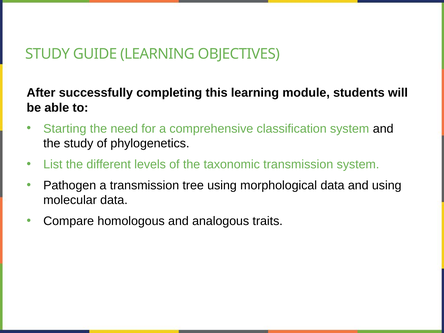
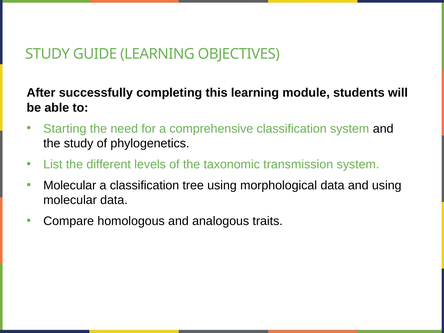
Pathogen at (70, 185): Pathogen -> Molecular
a transmission: transmission -> classification
